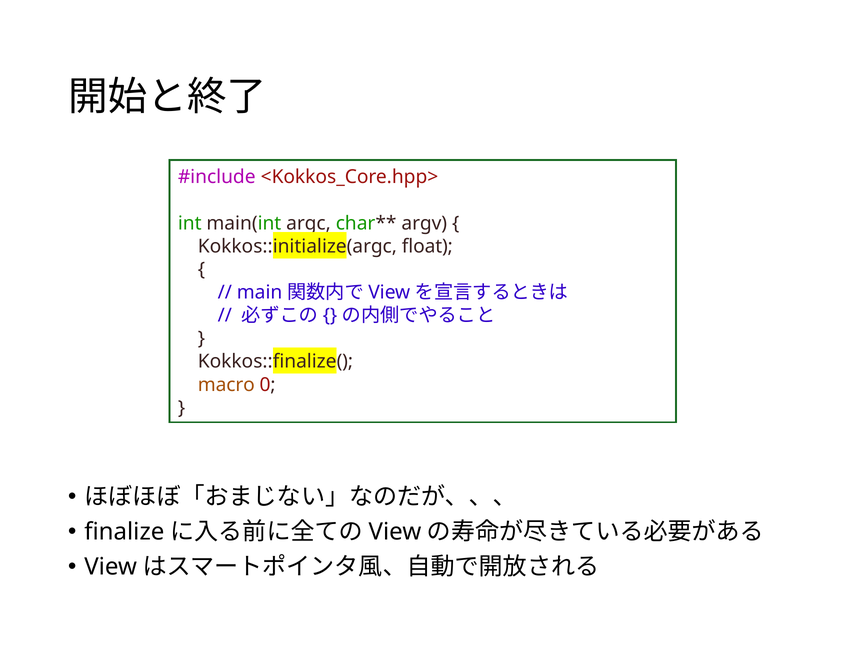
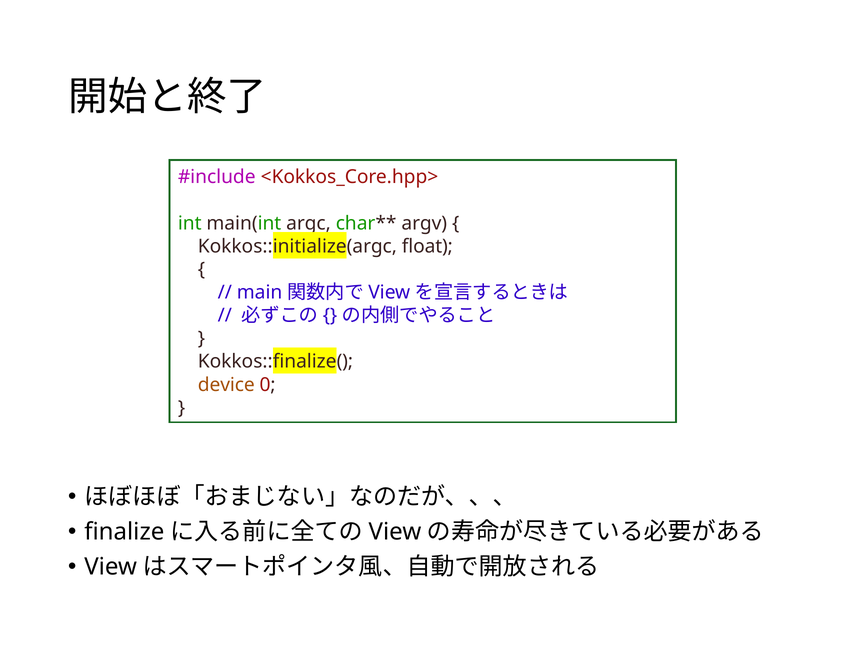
macro: macro -> device
